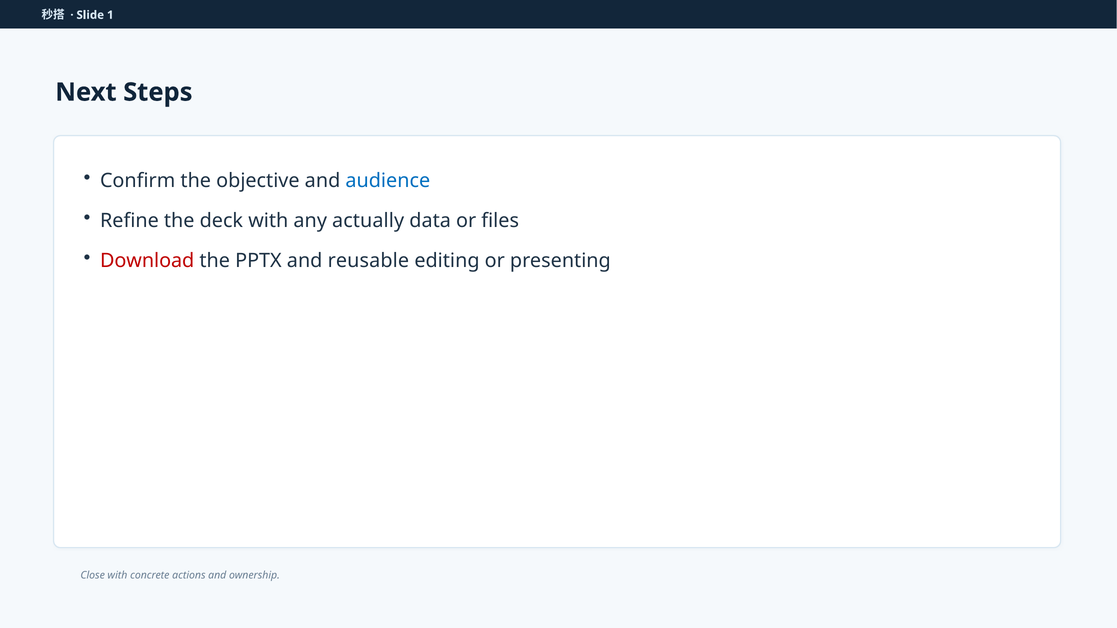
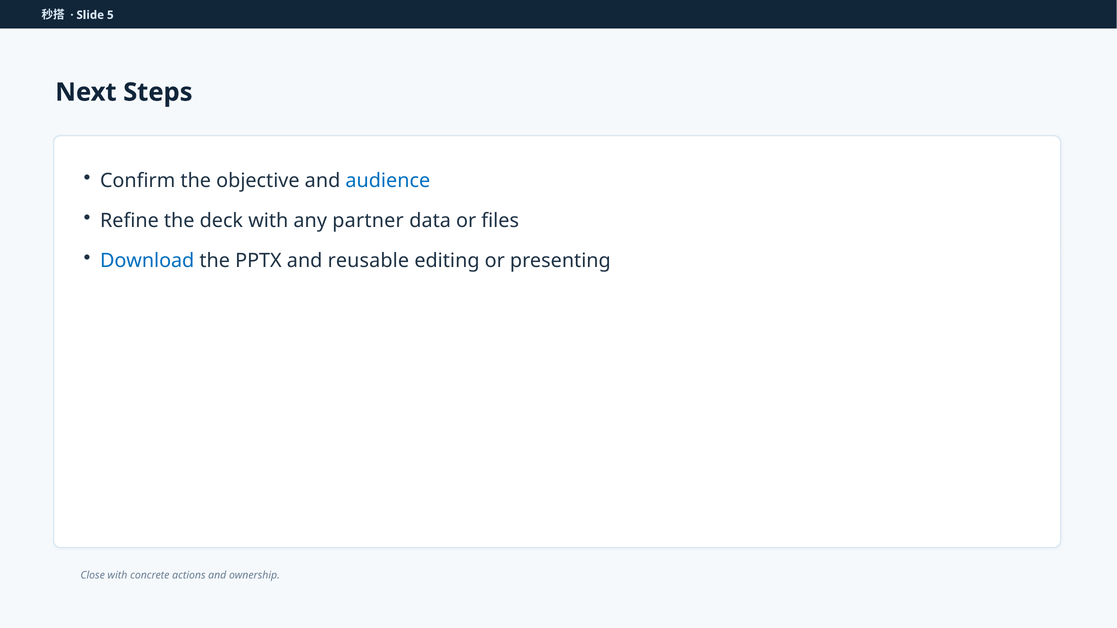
1: 1 -> 5
actually: actually -> partner
Download colour: red -> blue
